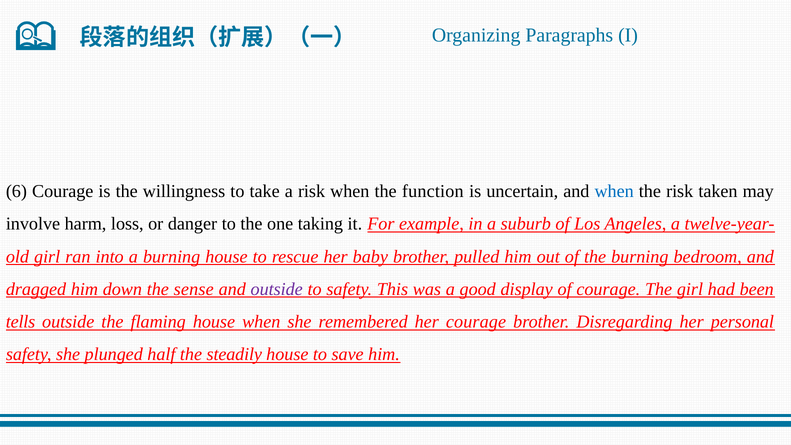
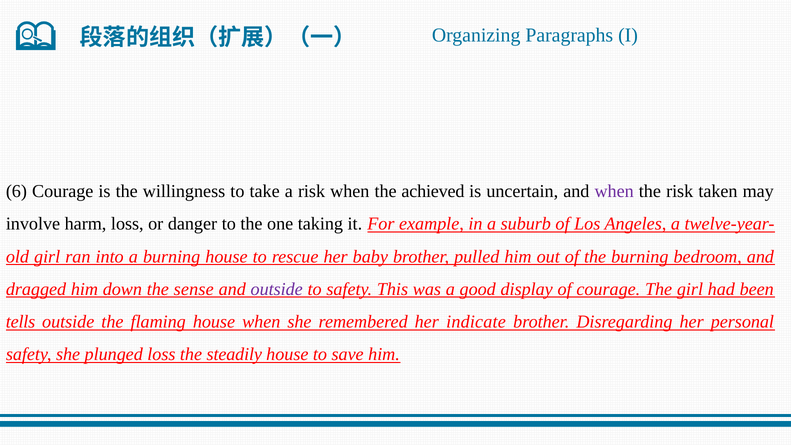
function: function -> achieved
when at (614, 191) colour: blue -> purple
her courage: courage -> indicate
plunged half: half -> loss
